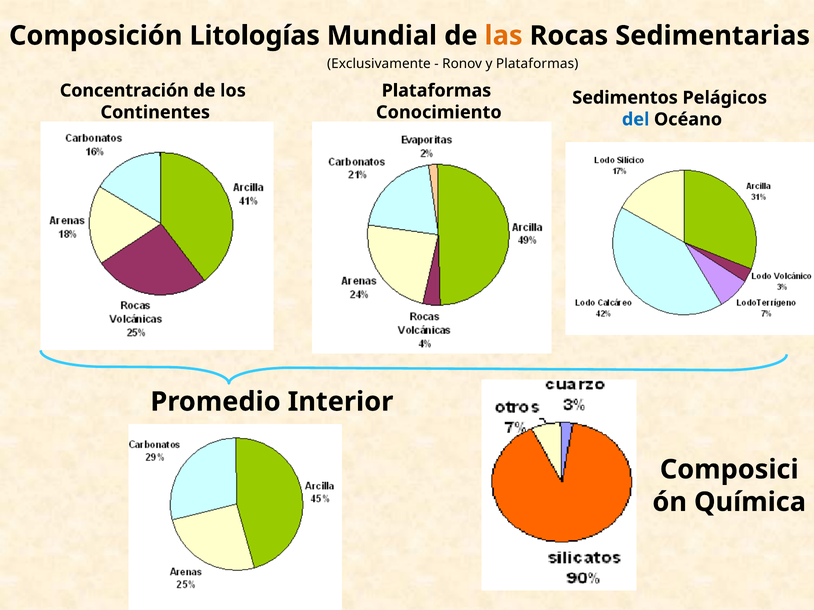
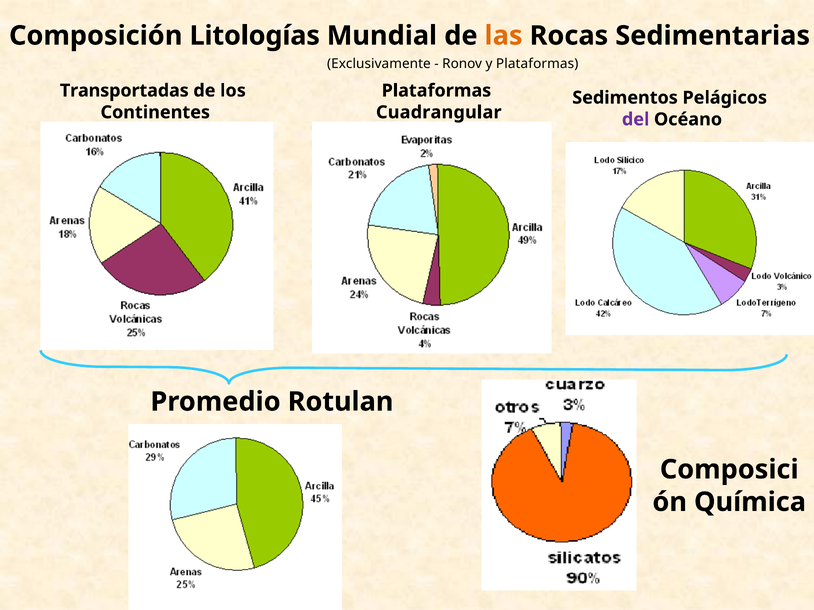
Concentración: Concentración -> Transportadas
Conocimiento: Conocimiento -> Cuadrangular
del colour: blue -> purple
Interior: Interior -> Rotulan
